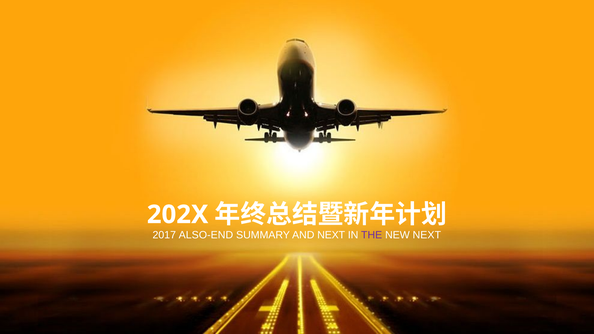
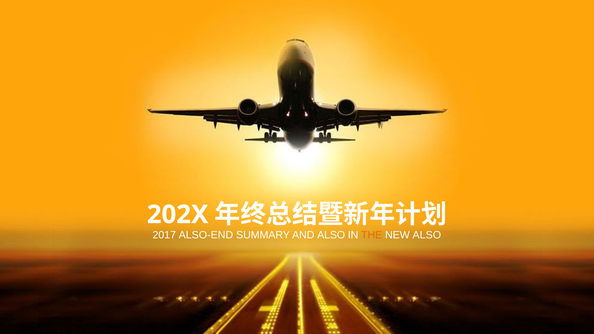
AND NEXT: NEXT -> ALSO
THE colour: purple -> orange
NEW NEXT: NEXT -> ALSO
